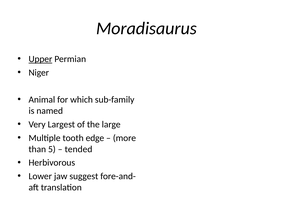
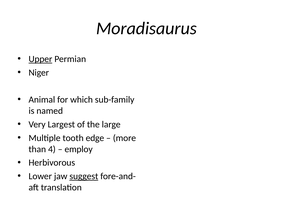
5: 5 -> 4
tended: tended -> employ
suggest underline: none -> present
